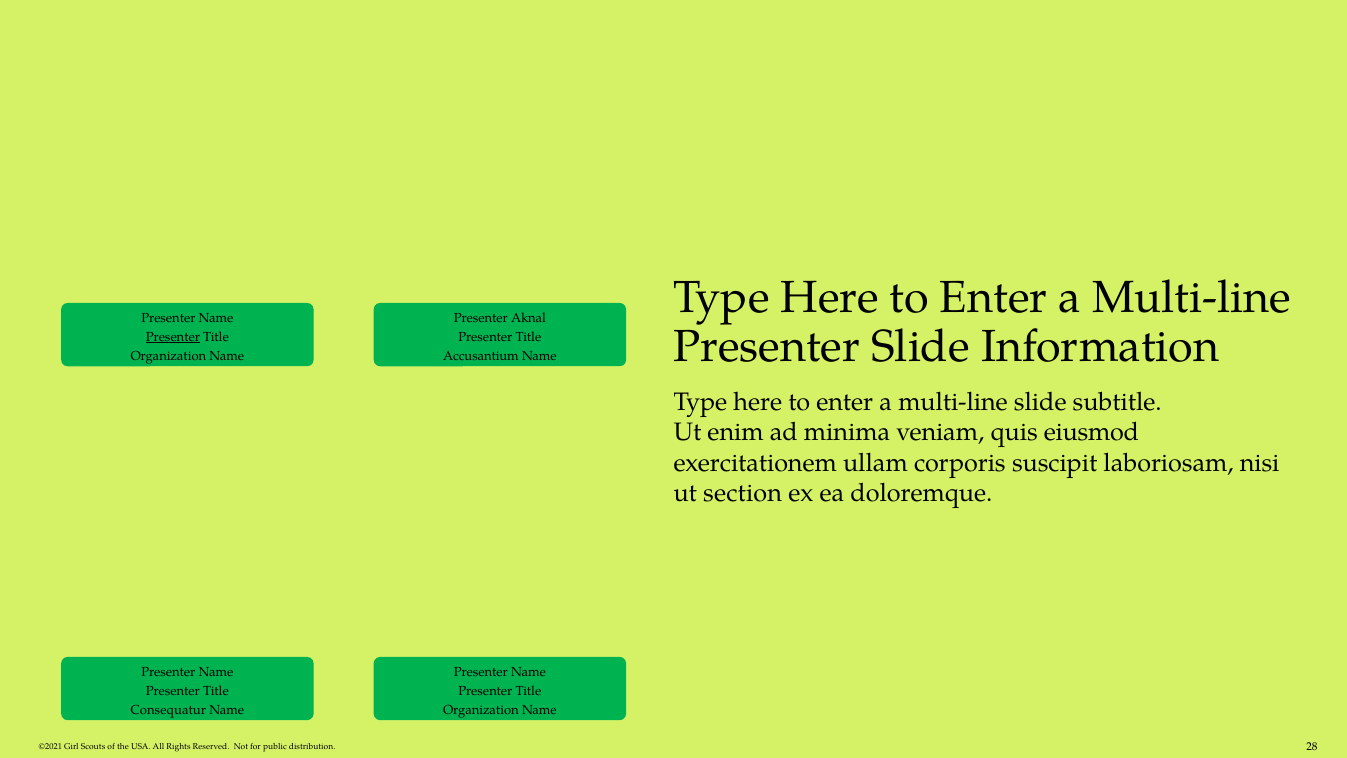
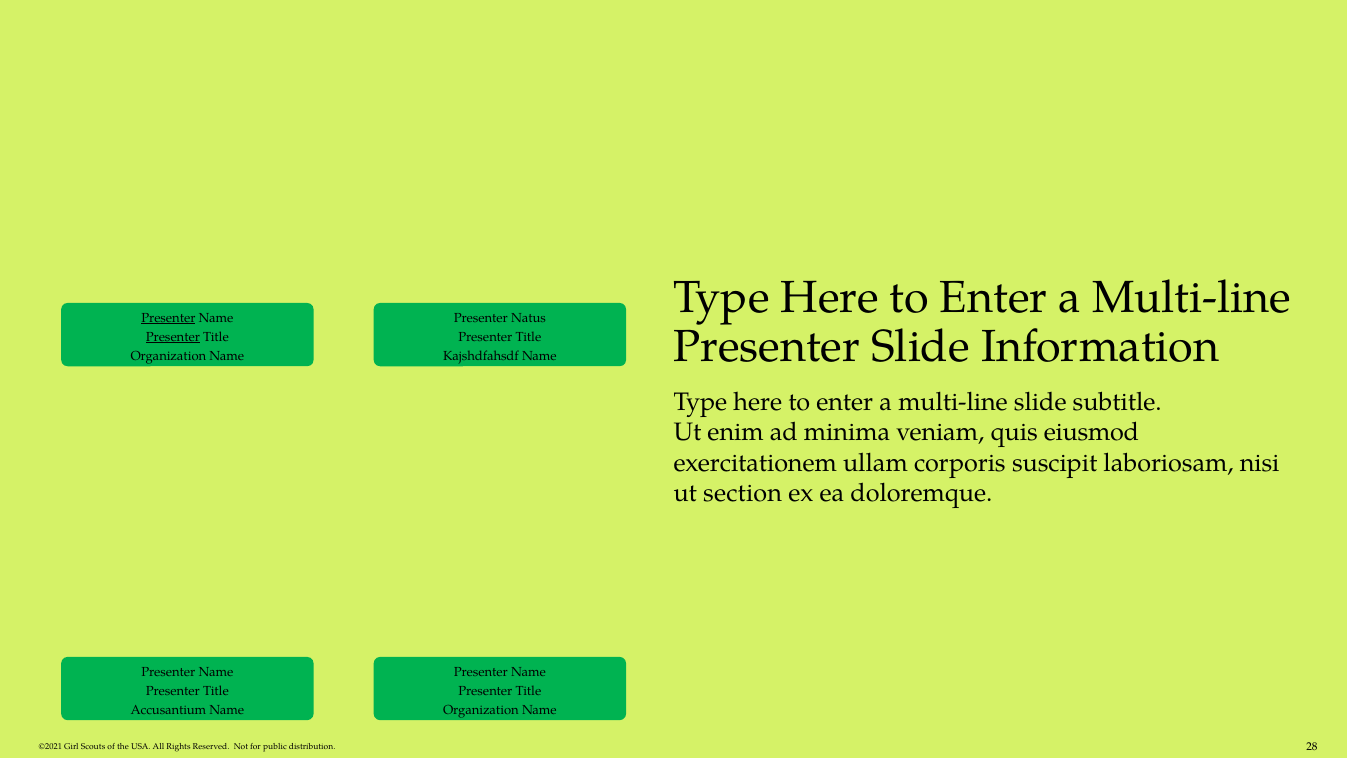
Presenter at (168, 318) underline: none -> present
Aknal: Aknal -> Natus
Accusantium: Accusantium -> Kajshdfahsdf
Consequatur: Consequatur -> Accusantium
